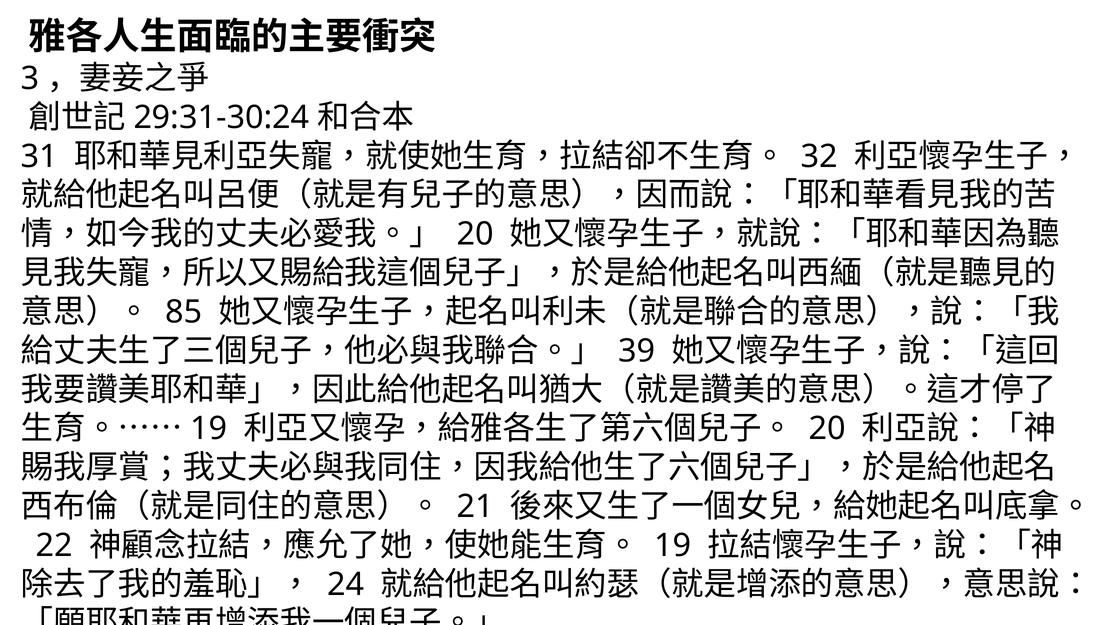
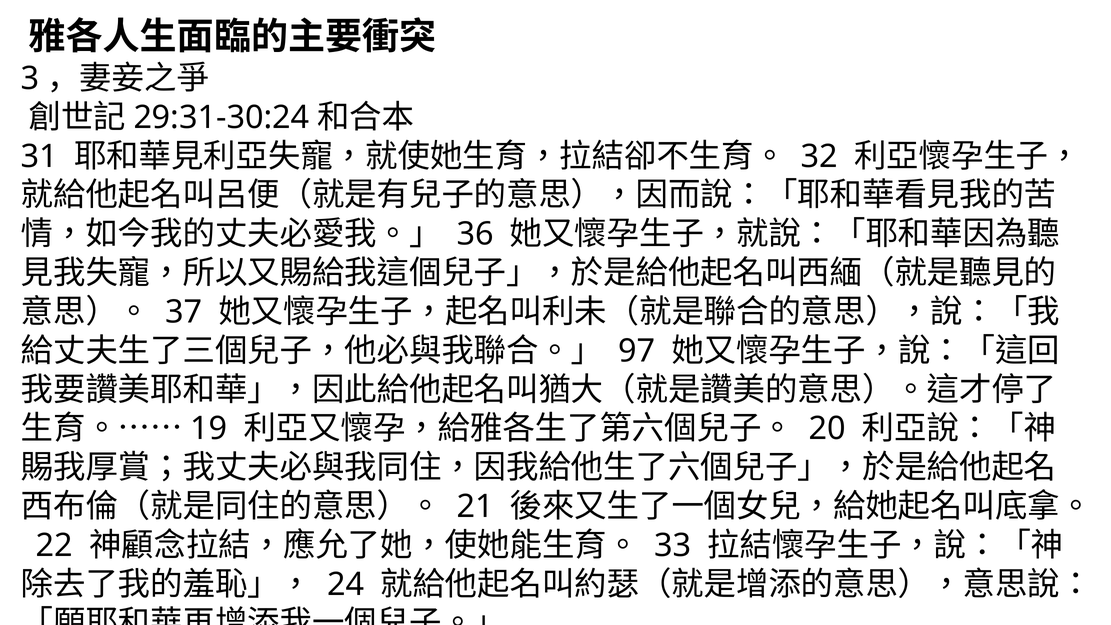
20 at (475, 234): 20 -> 36
85: 85 -> 37
39: 39 -> 97
19 at (673, 545): 19 -> 33
